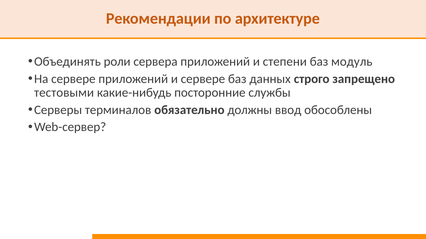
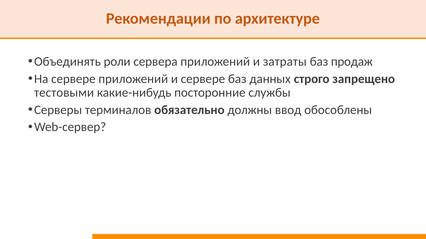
степени: степени -> затраты
модуль: модуль -> продаж
